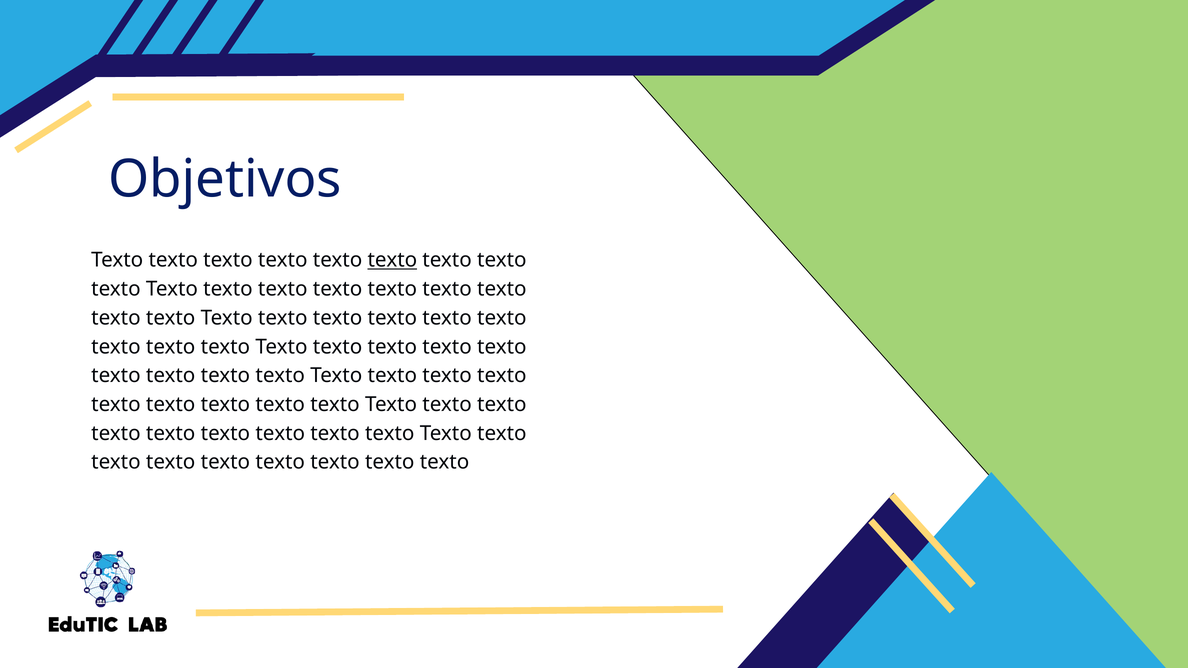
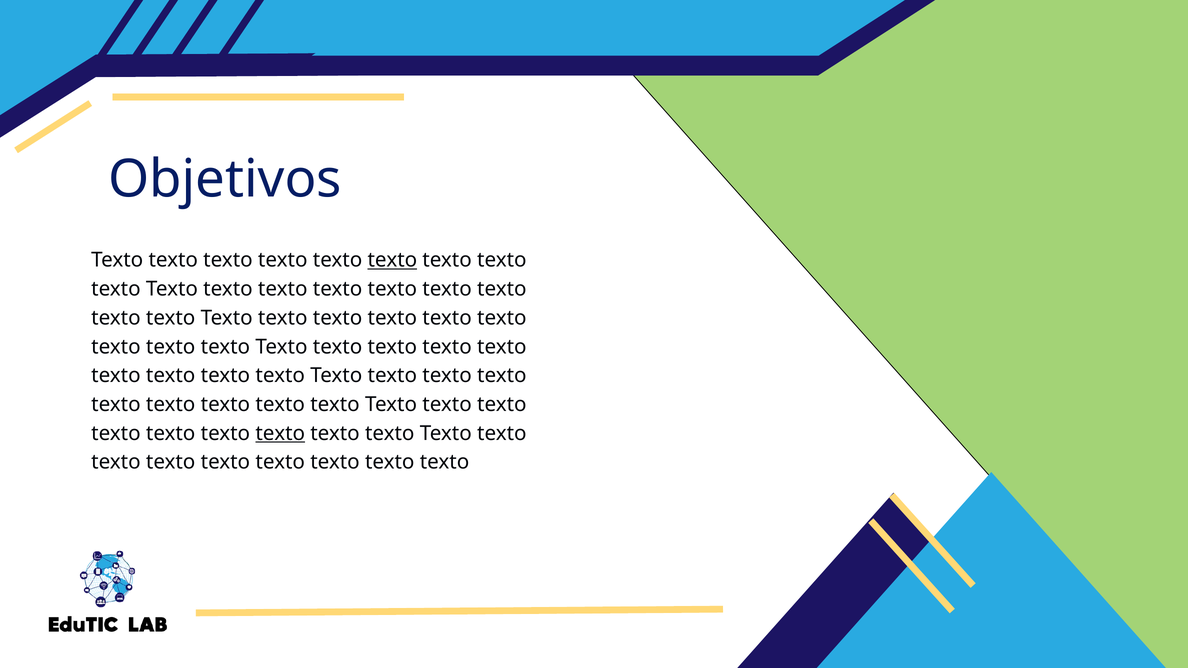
texto at (280, 433) underline: none -> present
